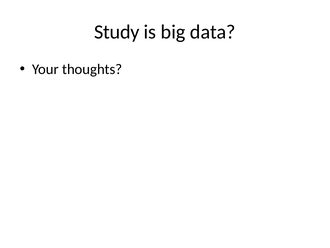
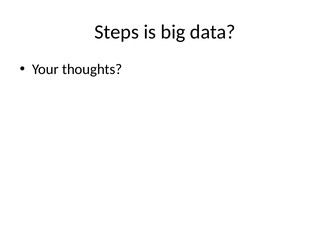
Study: Study -> Steps
